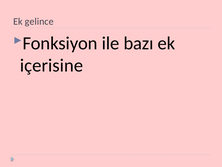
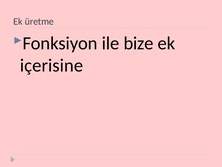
gelince: gelince -> üretme
bazı: bazı -> bize
